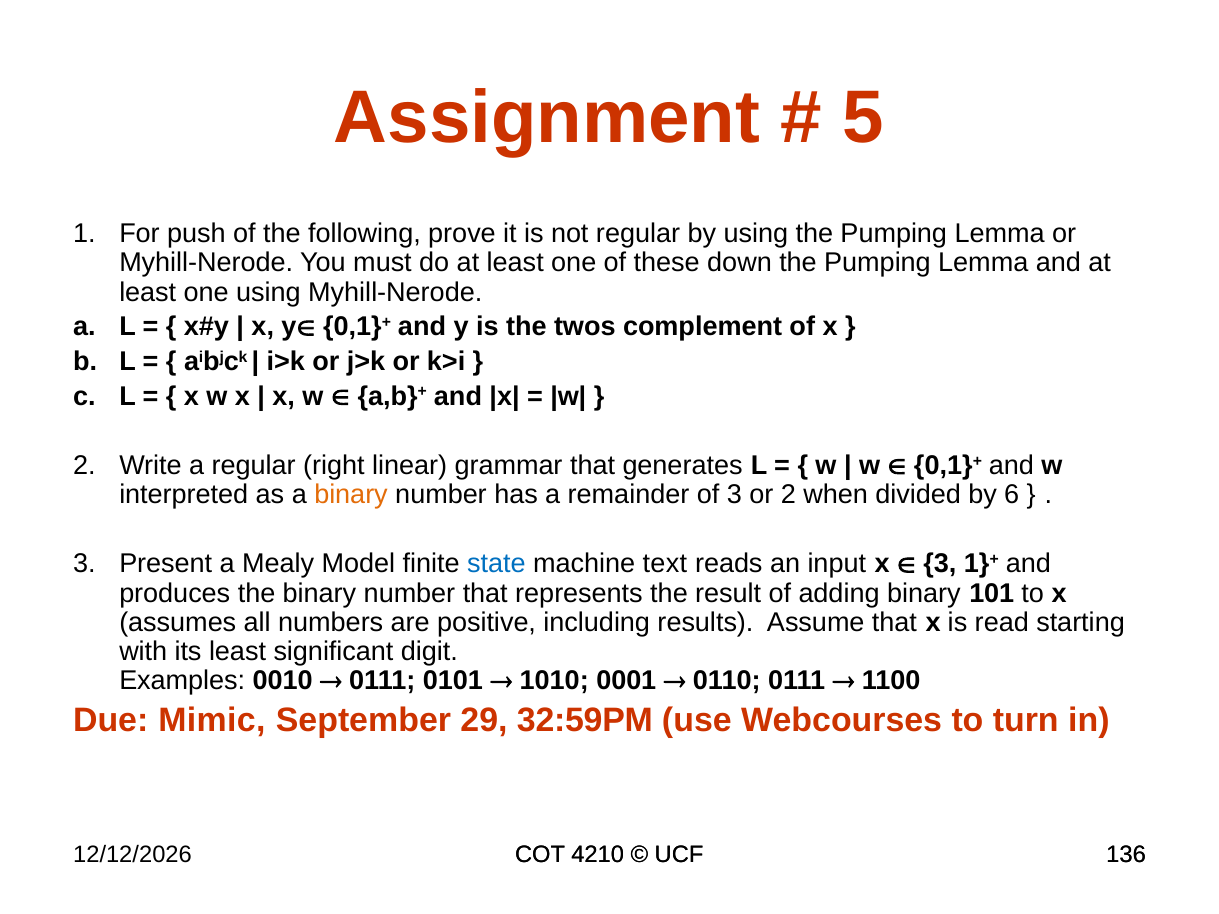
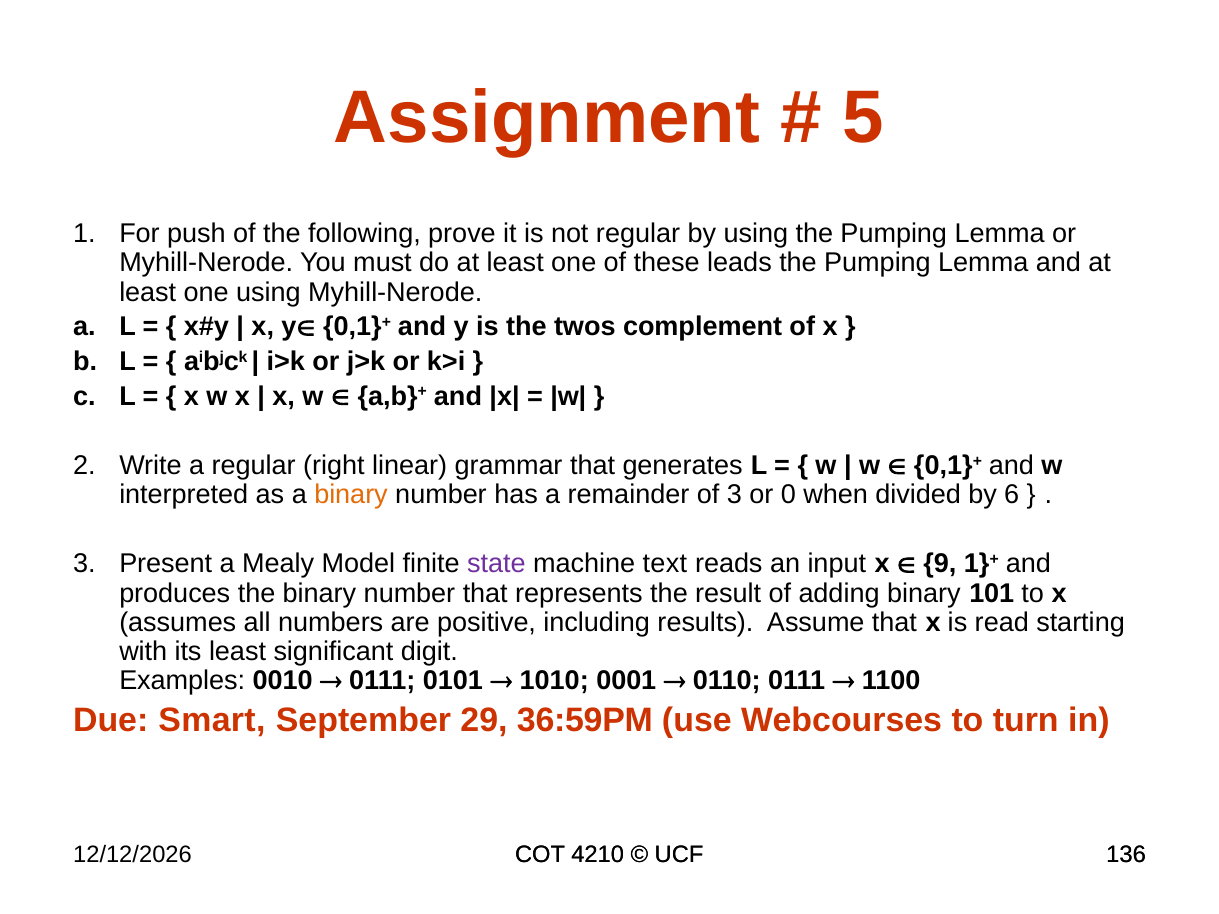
down: down -> leads
or 2: 2 -> 0
state colour: blue -> purple
3 at (940, 564): 3 -> 9
Mimic: Mimic -> Smart
32:59PM: 32:59PM -> 36:59PM
